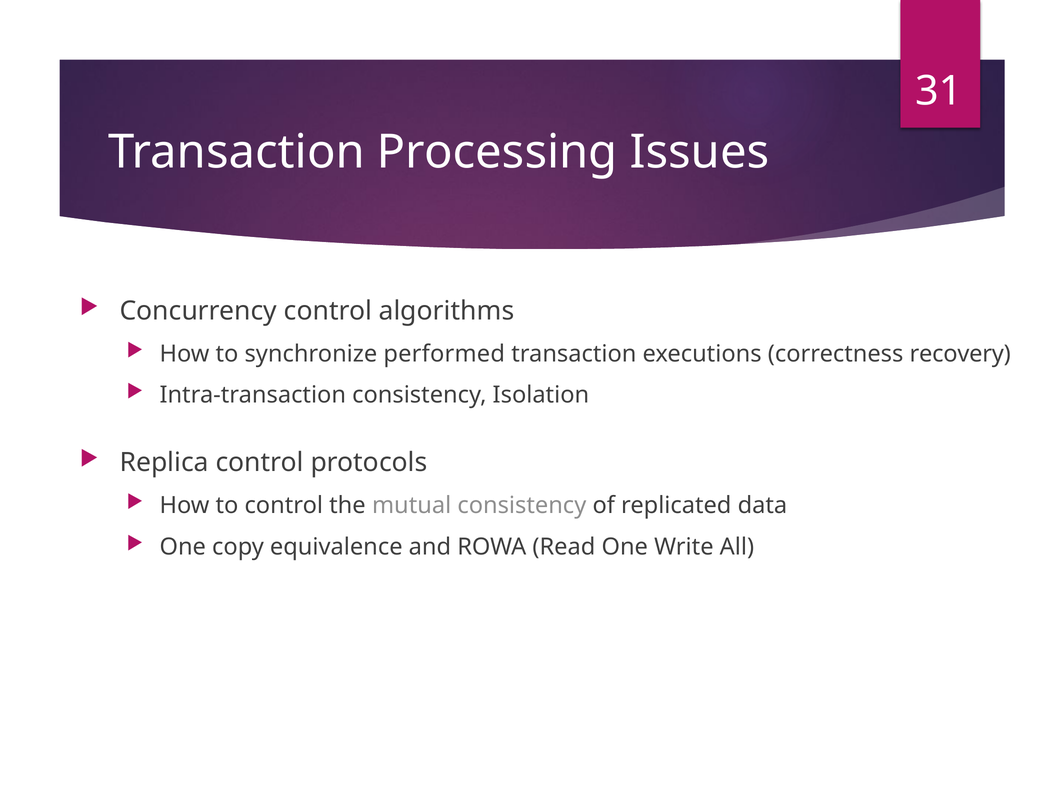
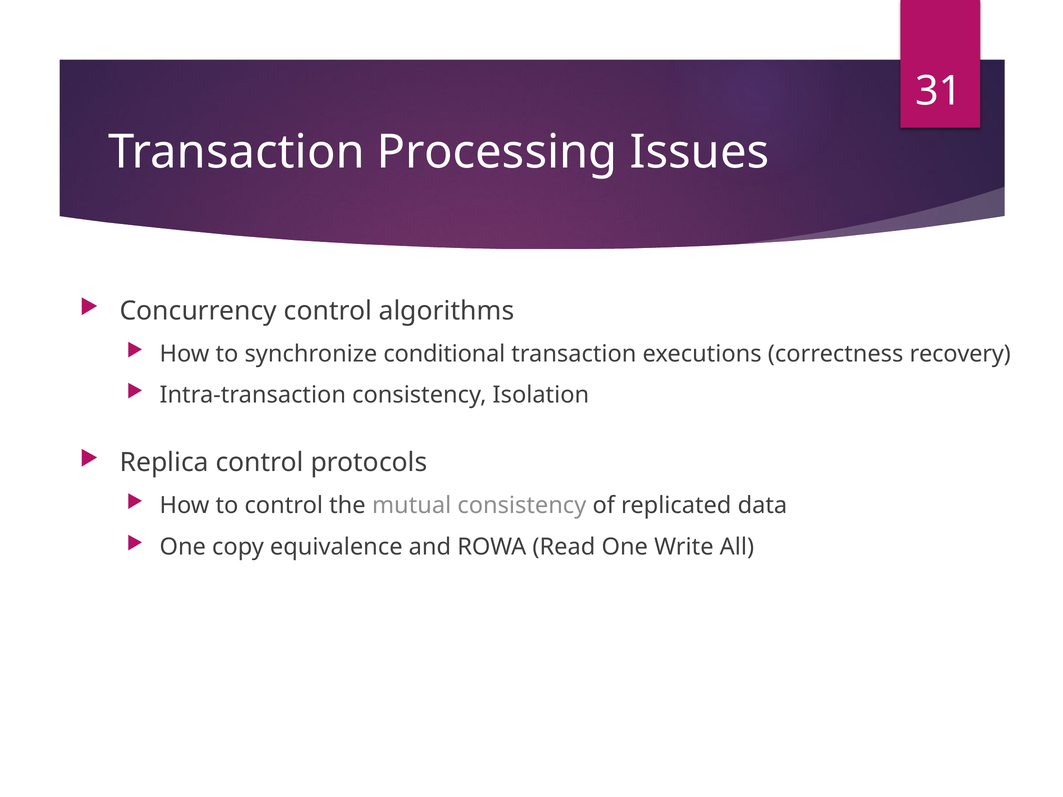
performed: performed -> conditional
